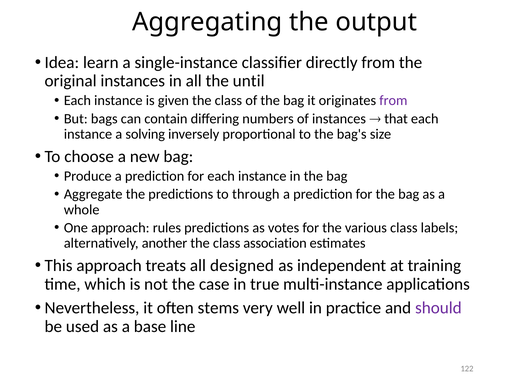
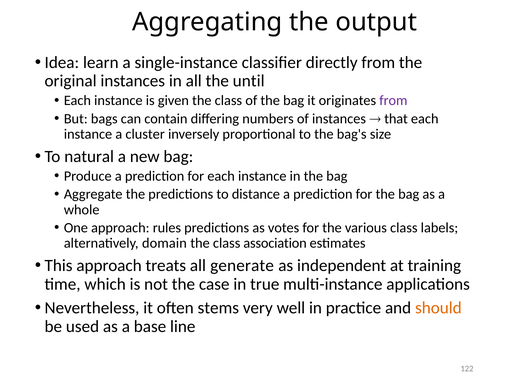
solving: solving -> cluster
choose: choose -> natural
through: through -> distance
another: another -> domain
designed: designed -> generate
should colour: purple -> orange
